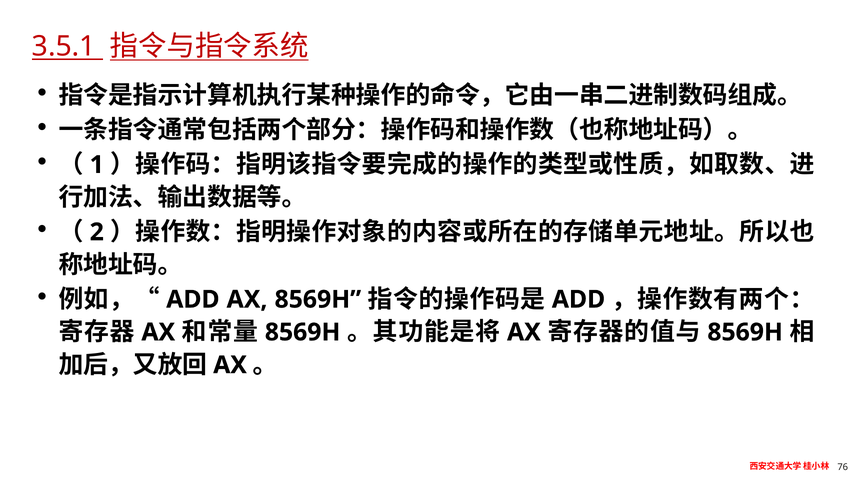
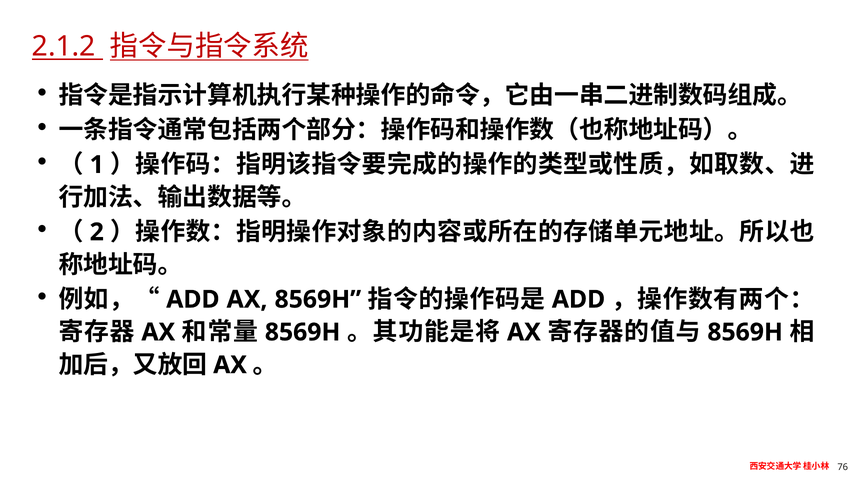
3.5.1: 3.5.1 -> 2.1.2
